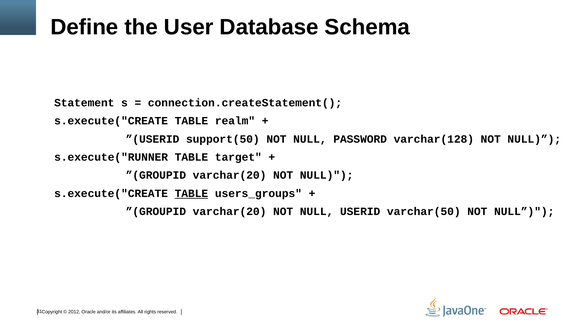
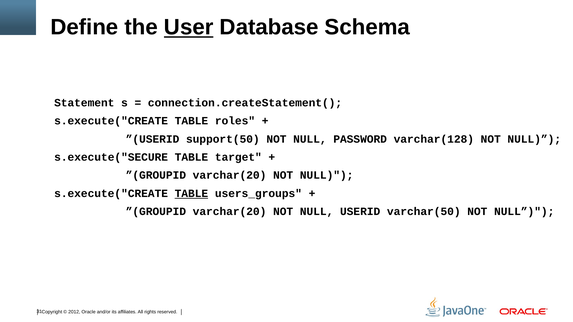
User underline: none -> present
realm: realm -> roles
s.execute("RUNNER: s.execute("RUNNER -> s.execute("SECURE
